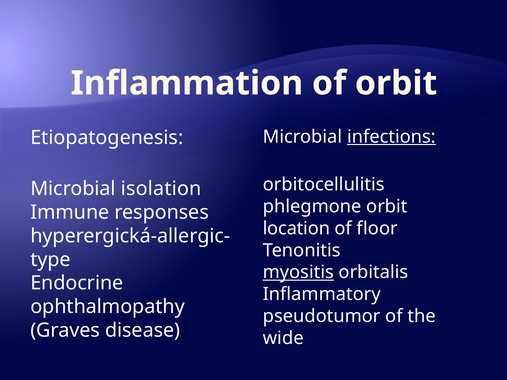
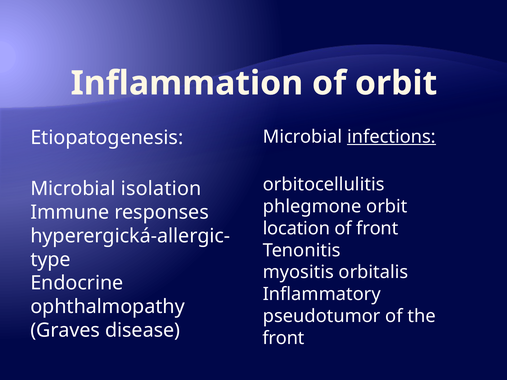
of floor: floor -> front
myositis underline: present -> none
wide at (283, 338): wide -> front
